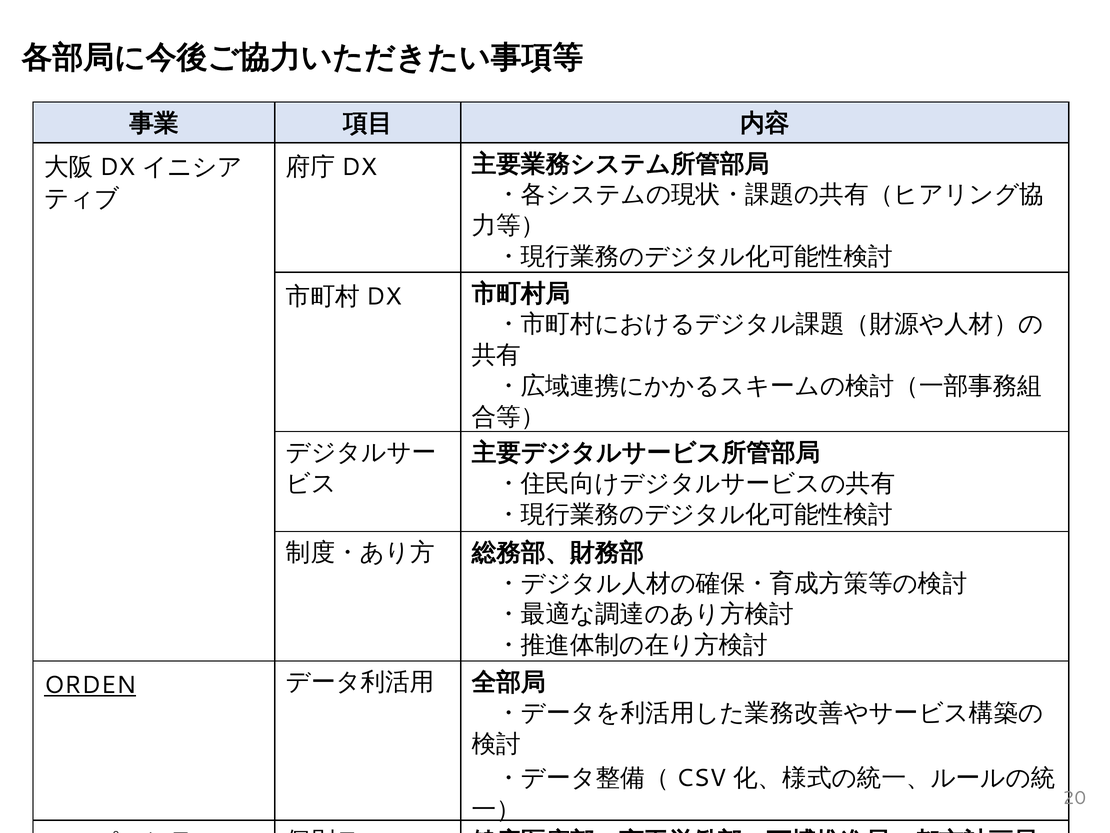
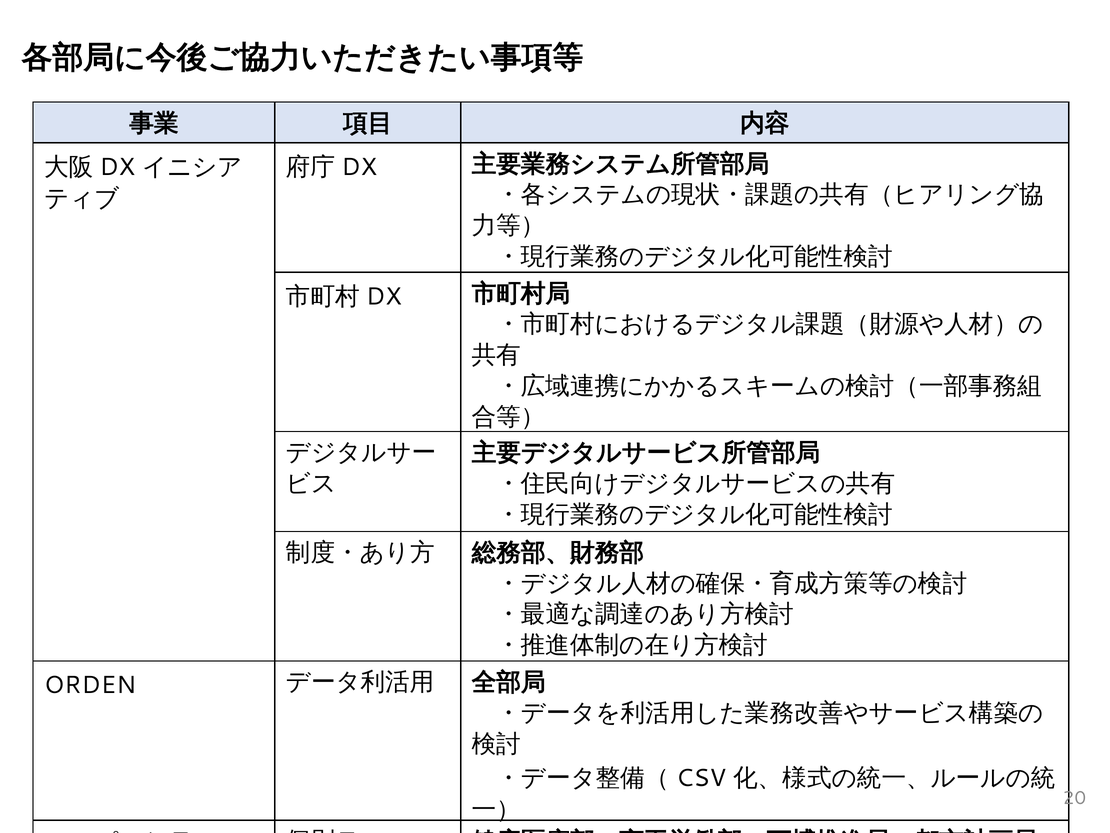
ORDEN underline: present -> none
